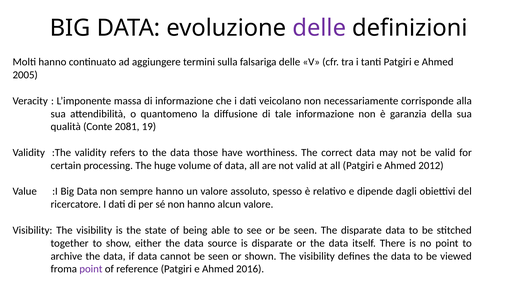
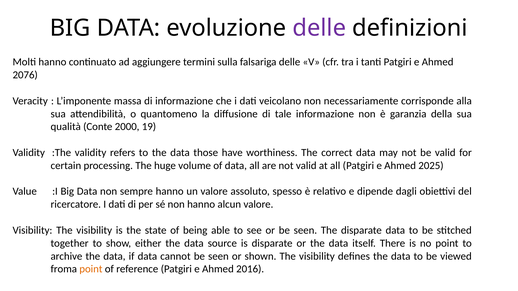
2005: 2005 -> 2076
2081: 2081 -> 2000
2012: 2012 -> 2025
point at (91, 269) colour: purple -> orange
